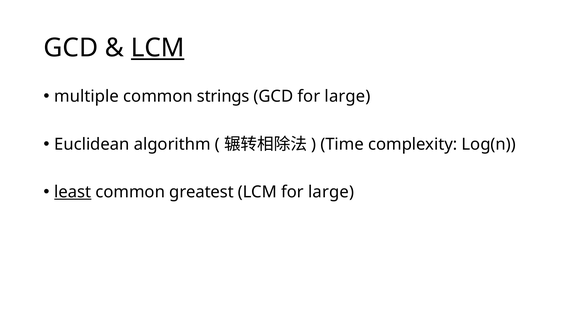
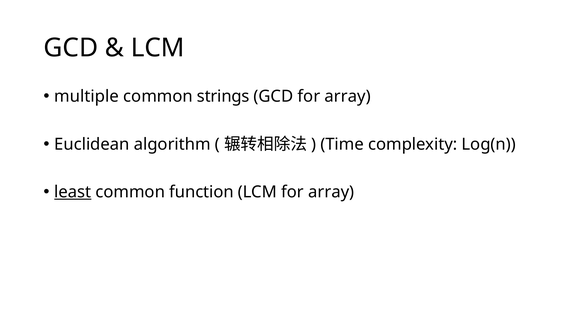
LCM at (158, 48) underline: present -> none
GCD for large: large -> array
greatest: greatest -> function
LCM for large: large -> array
